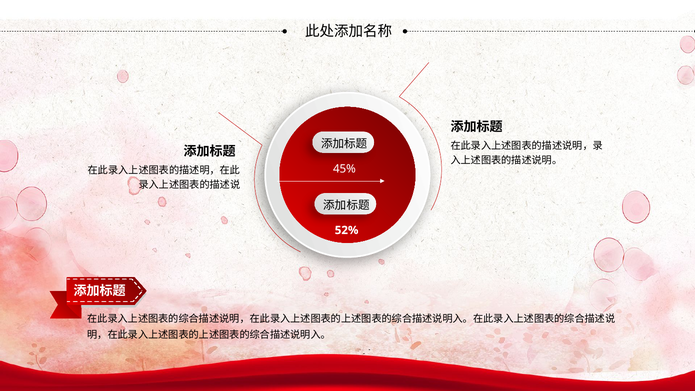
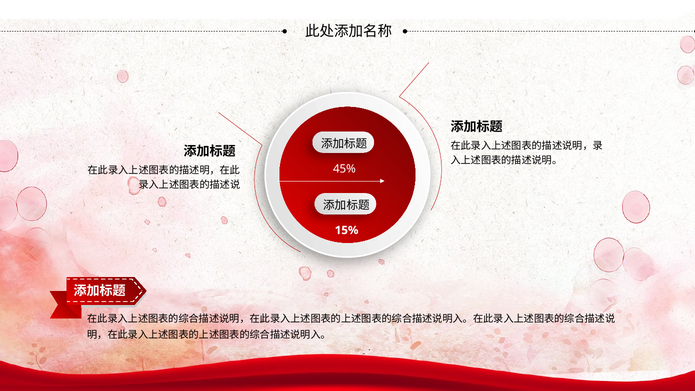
52%: 52% -> 15%
